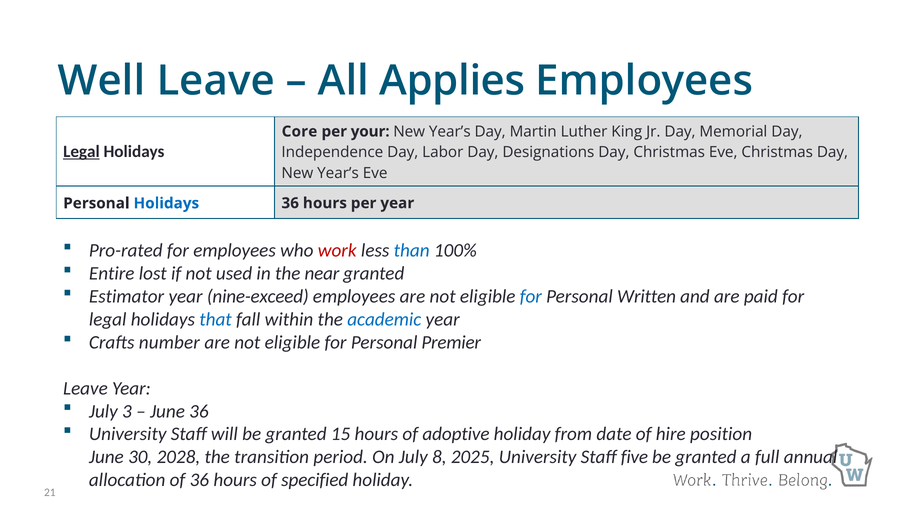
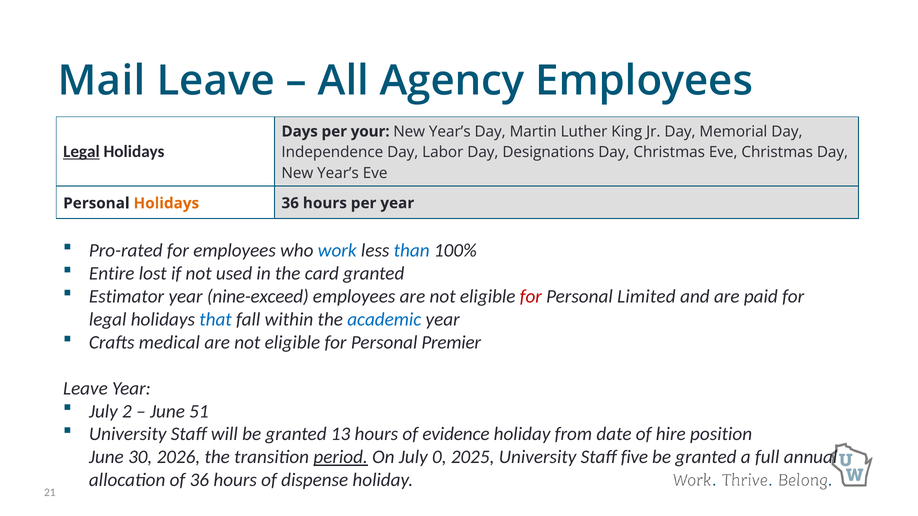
Well: Well -> Mail
Applies: Applies -> Agency
Core: Core -> Days
Holidays at (166, 203) colour: blue -> orange
work colour: red -> blue
near: near -> card
for at (531, 297) colour: blue -> red
Written: Written -> Limited
number: number -> medical
3: 3 -> 2
June 36: 36 -> 51
15: 15 -> 13
adoptive: adoptive -> evidence
2028: 2028 -> 2026
period underline: none -> present
8: 8 -> 0
specified: specified -> dispense
